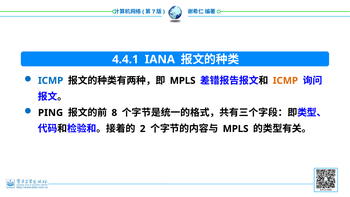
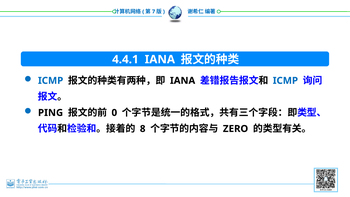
MPLS at (183, 81): MPLS -> IANA
ICMP at (285, 81) colour: orange -> blue
8: 8 -> 0
2: 2 -> 8
MPLS at (236, 129): MPLS -> ZERO
